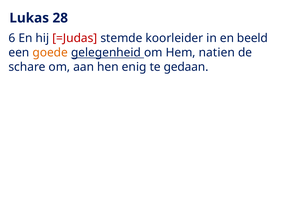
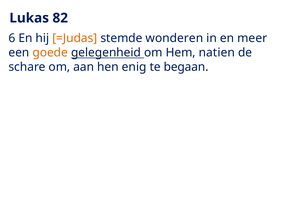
28: 28 -> 82
=Judas colour: red -> orange
koorleider: koorleider -> wonderen
beeld: beeld -> meer
gedaan: gedaan -> begaan
